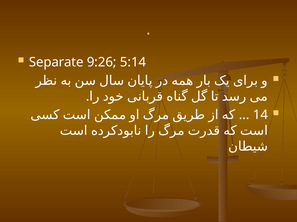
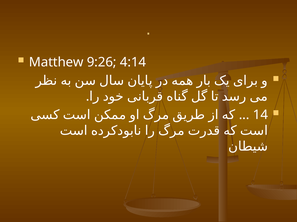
Separate: Separate -> Matthew
5:14: 5:14 -> 4:14
